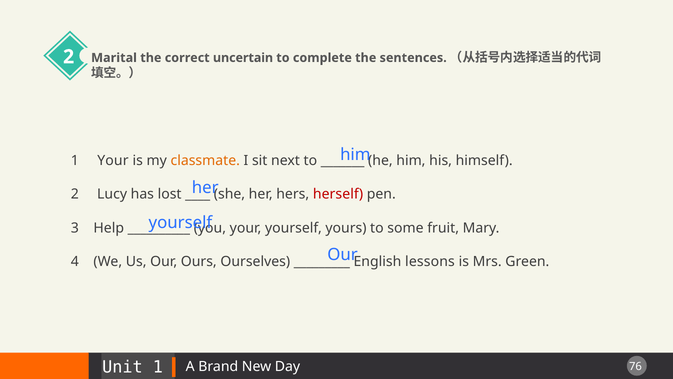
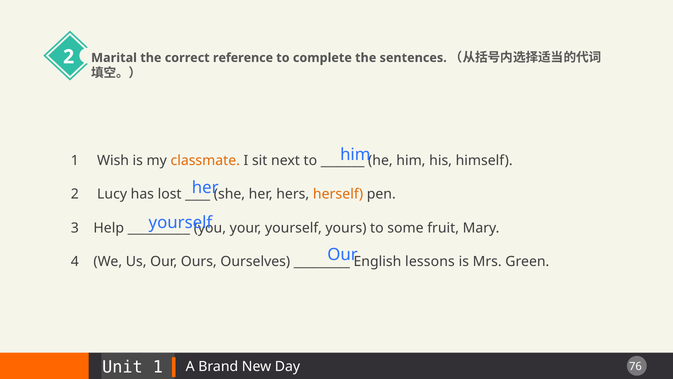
uncertain: uncertain -> reference
1 Your: Your -> Wish
herself colour: red -> orange
